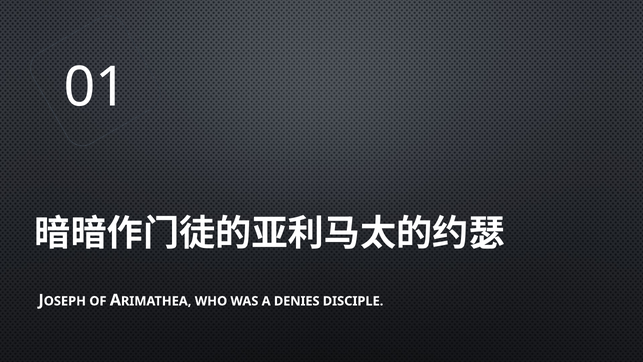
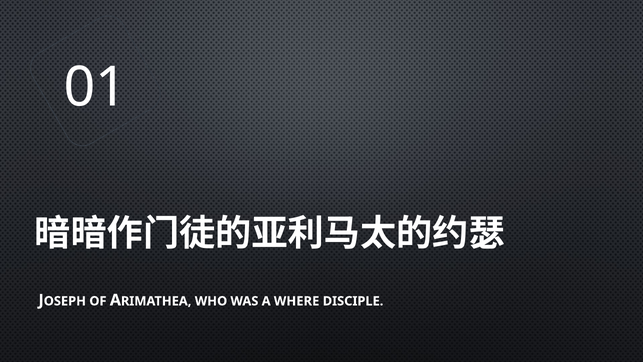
DENIES: DENIES -> WHERE
